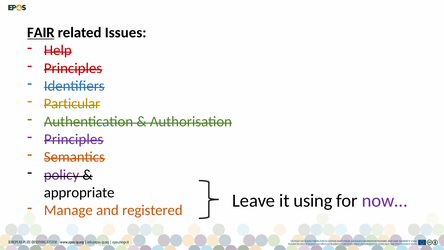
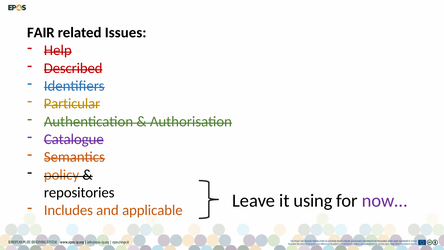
FAIR underline: present -> none
Principles at (73, 68): Principles -> Described
Principles at (74, 139): Principles -> Catalogue
policy colour: purple -> orange
appropriate: appropriate -> repositories
Manage: Manage -> Includes
registered: registered -> applicable
